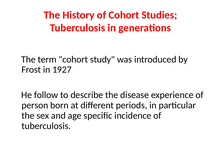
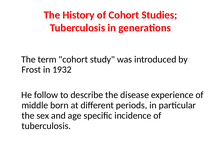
1927: 1927 -> 1932
person: person -> middle
